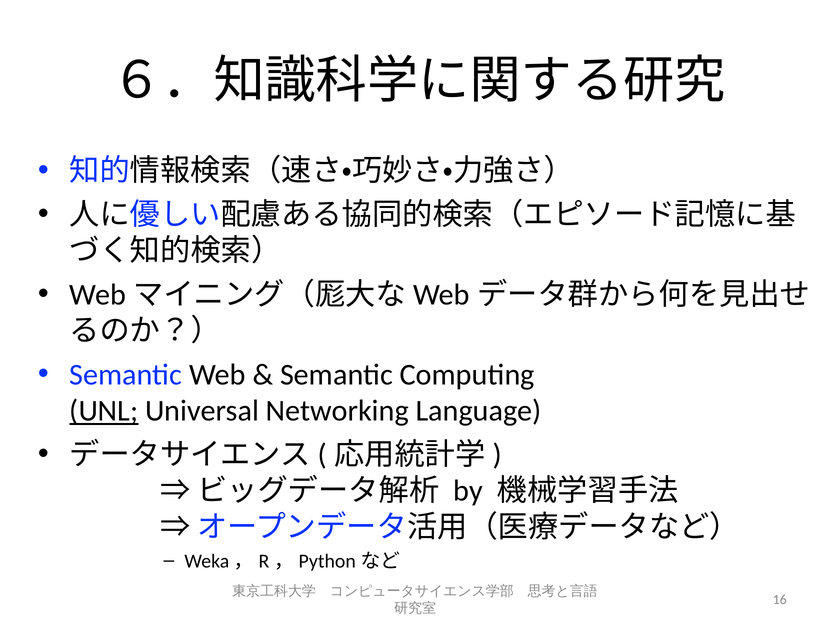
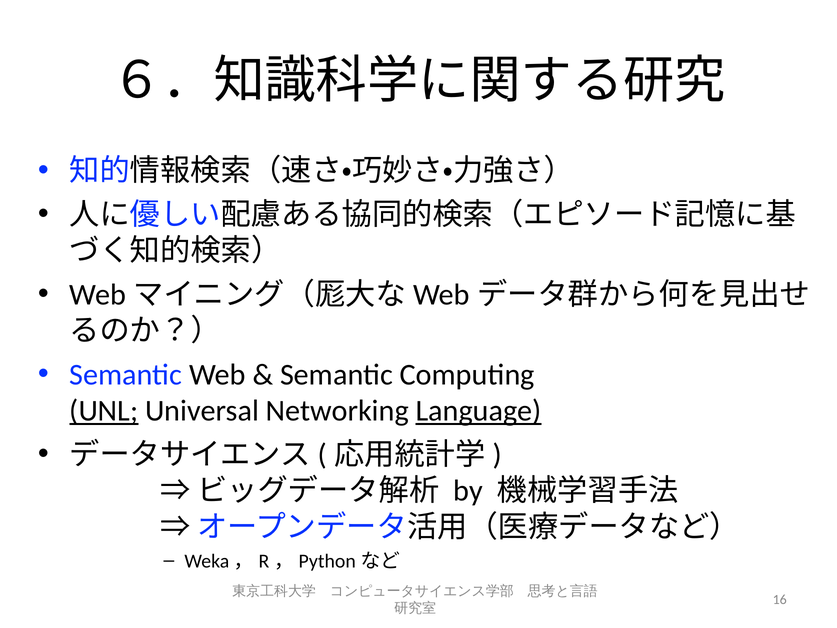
Language underline: none -> present
